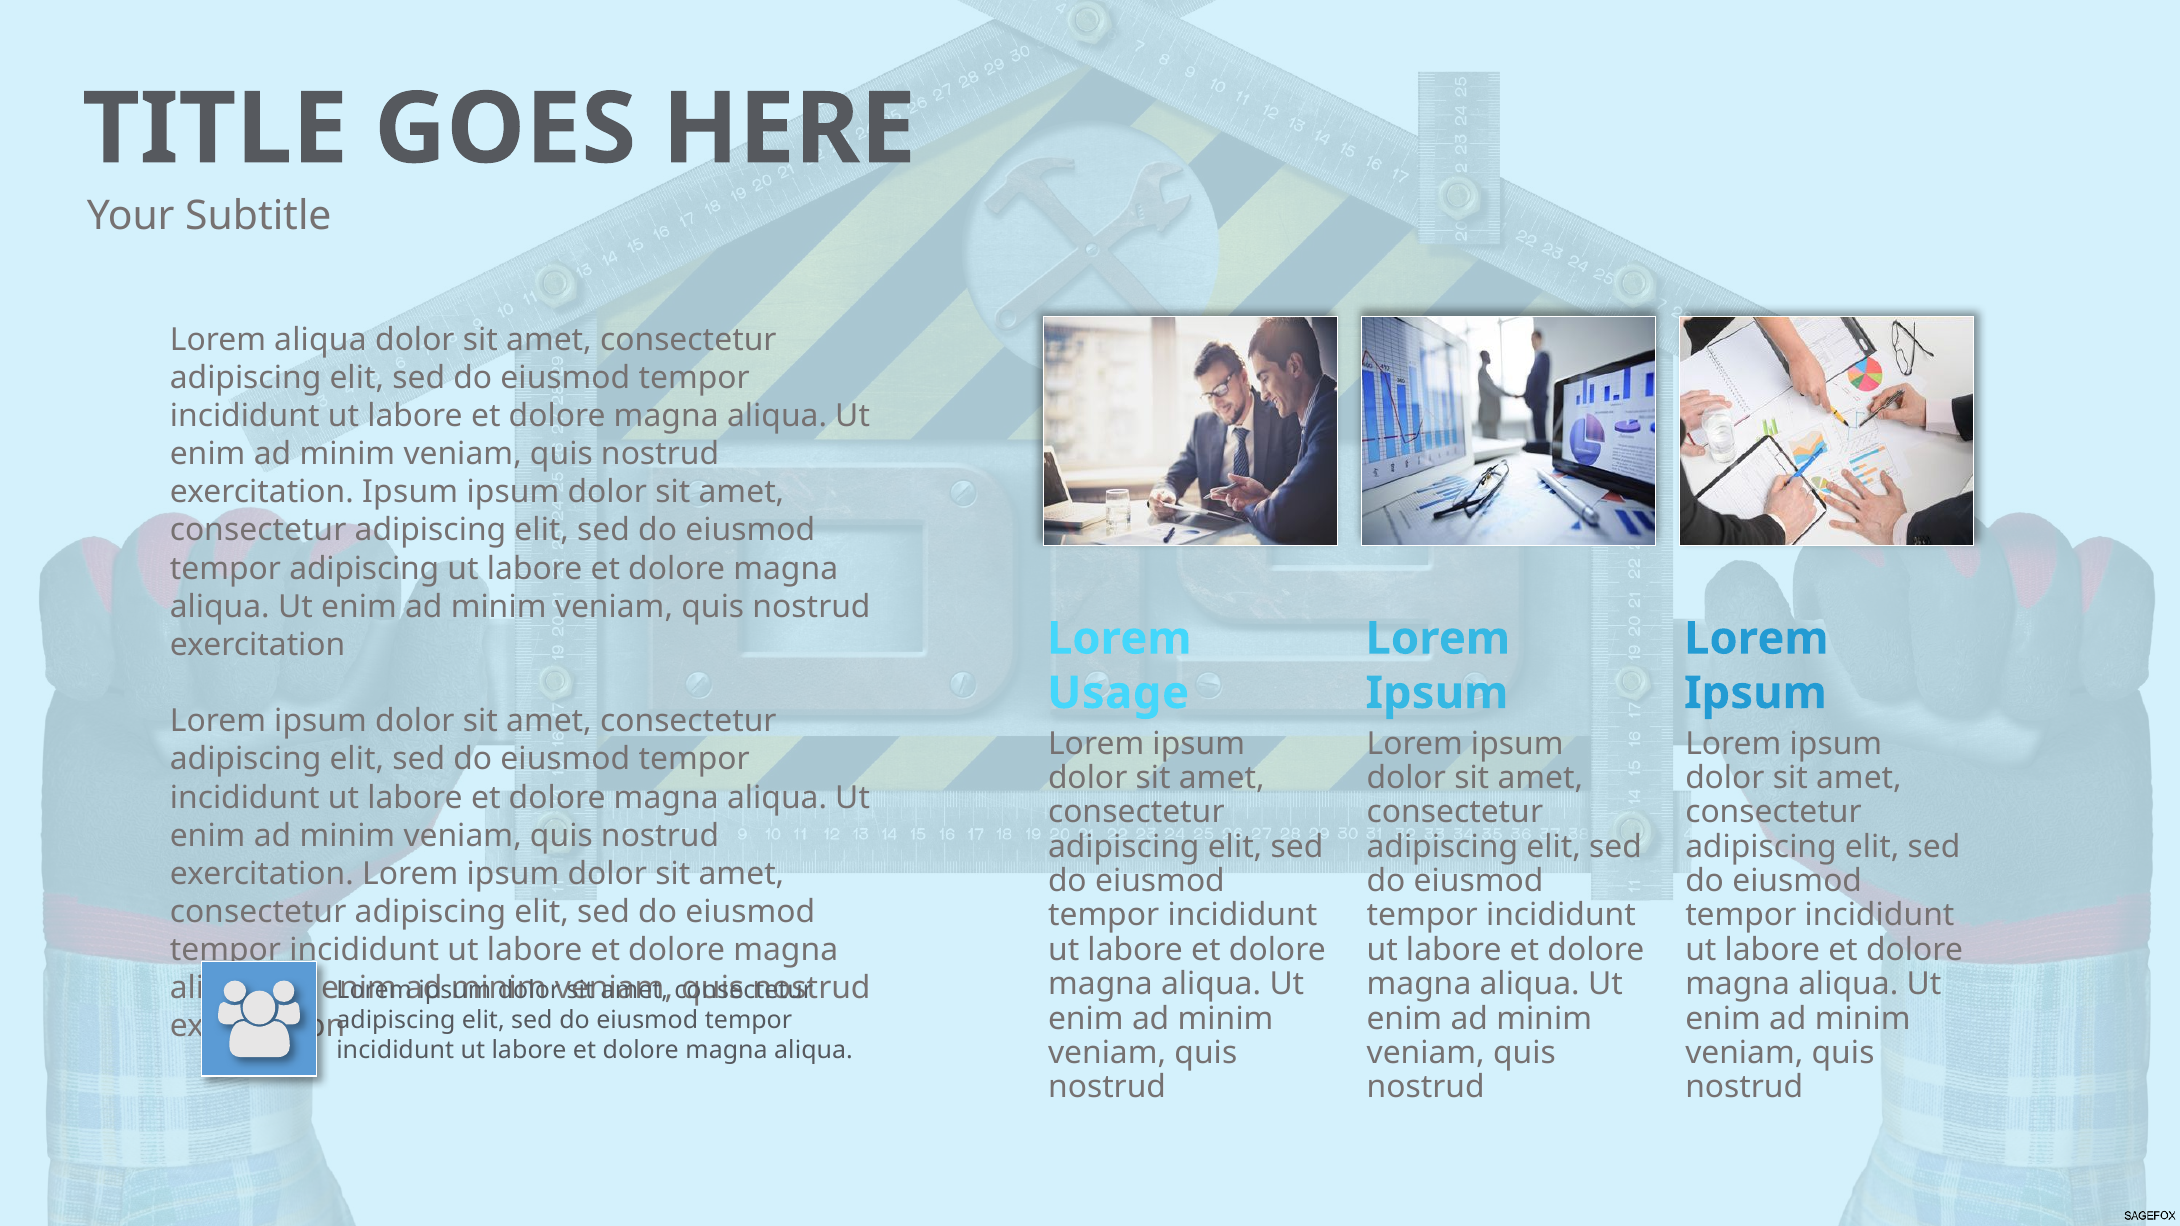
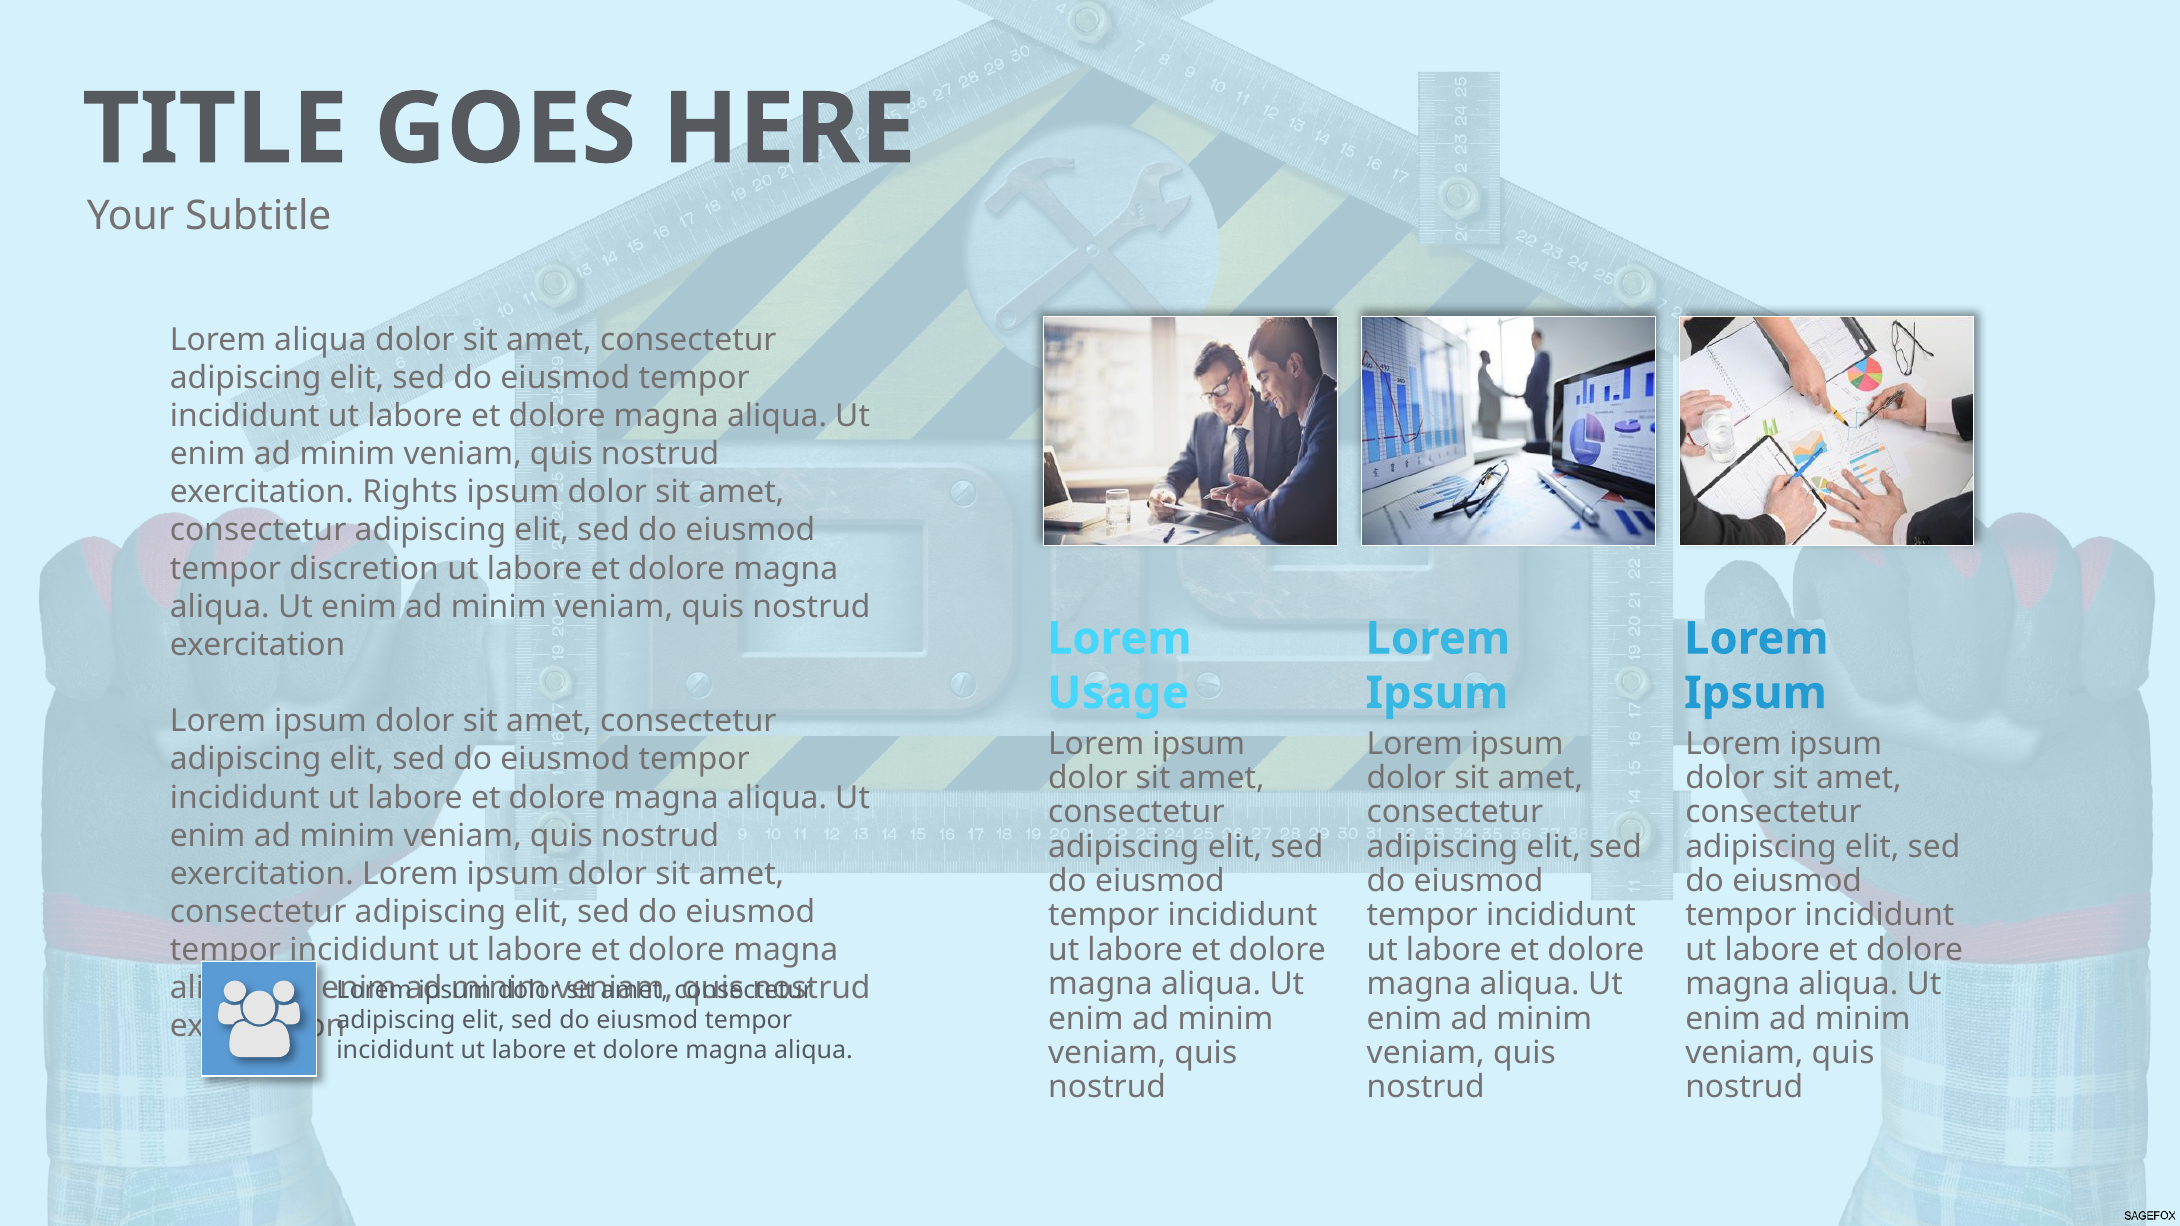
exercitation Ipsum: Ipsum -> Rights
tempor adipiscing: adipiscing -> discretion
